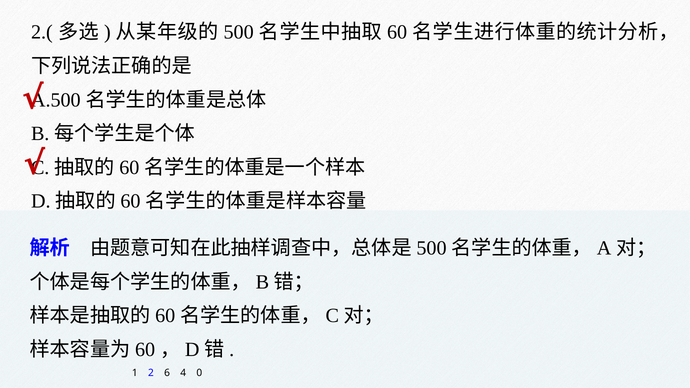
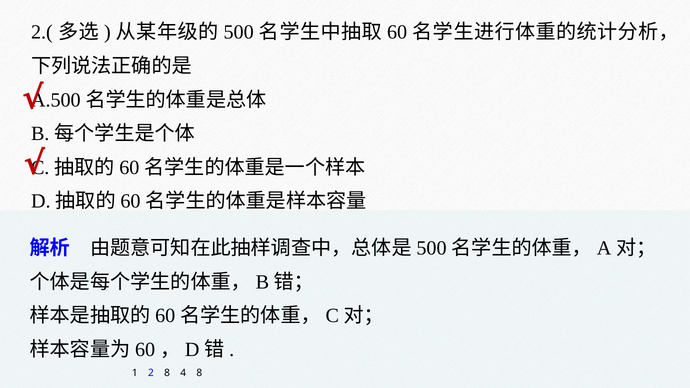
2 6: 6 -> 8
4 0: 0 -> 8
